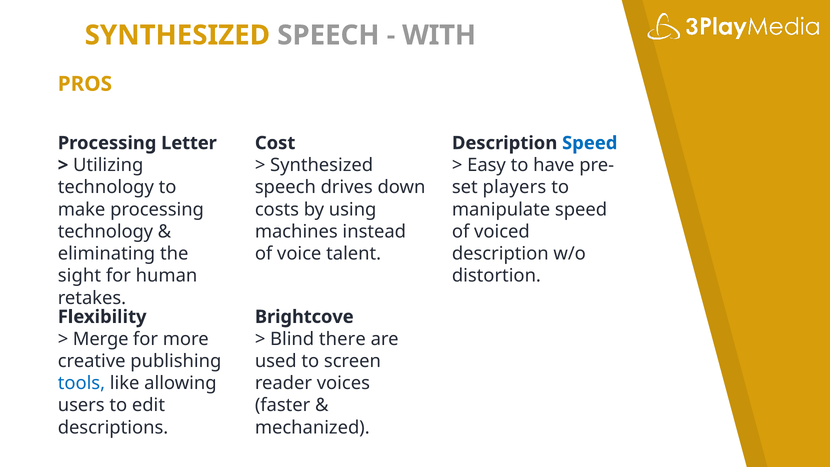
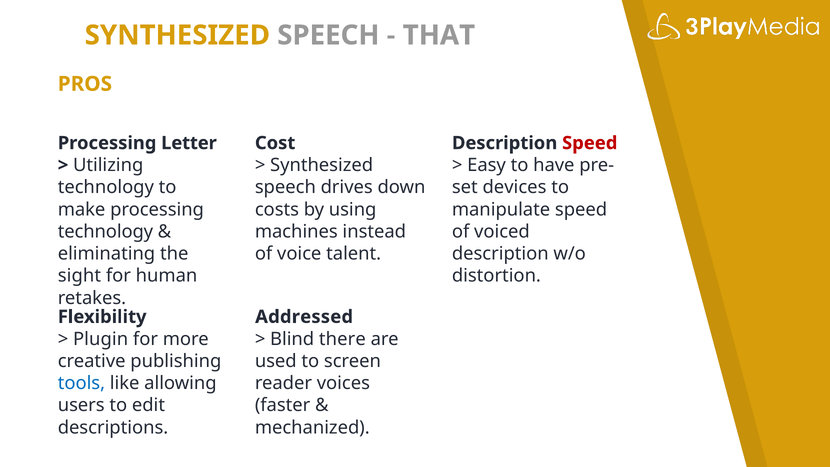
WITH: WITH -> THAT
Speed at (590, 143) colour: blue -> red
players: players -> devices
Brightcove: Brightcove -> Addressed
Merge: Merge -> Plugin
